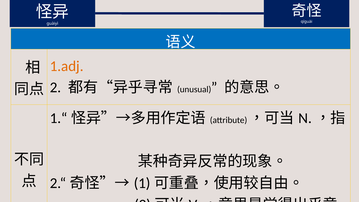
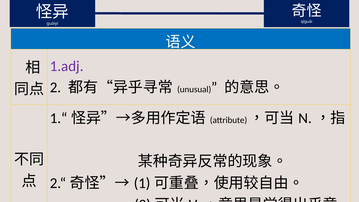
1.adj colour: orange -> purple
